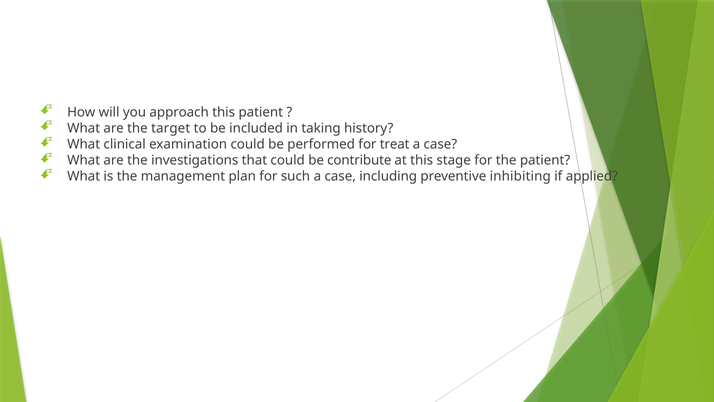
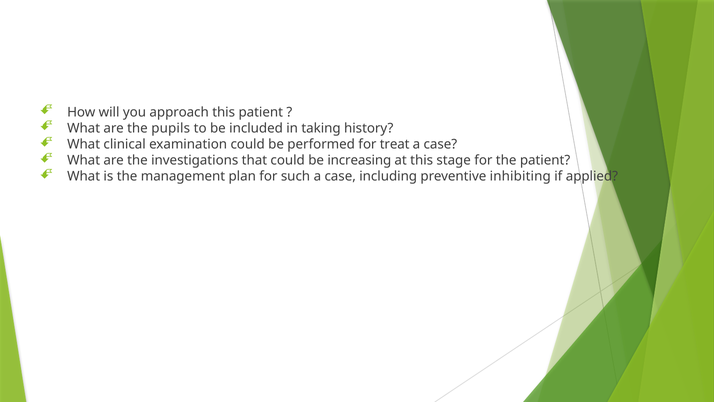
target: target -> pupils
contribute: contribute -> increasing
